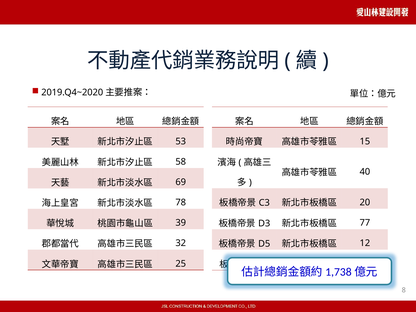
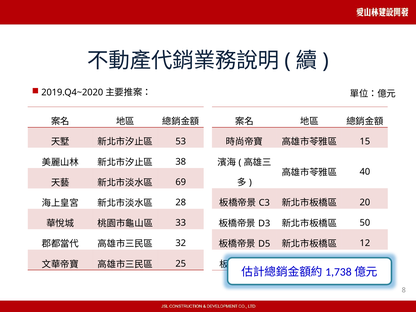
58: 58 -> 38
78: 78 -> 28
77: 77 -> 50
39: 39 -> 33
